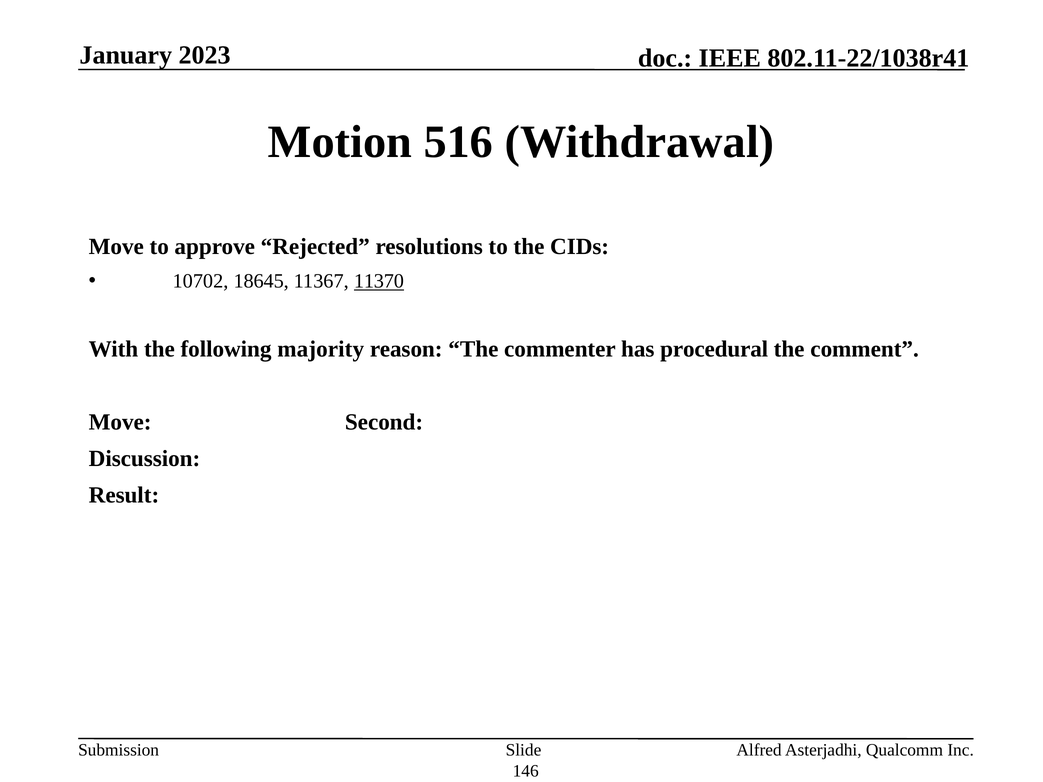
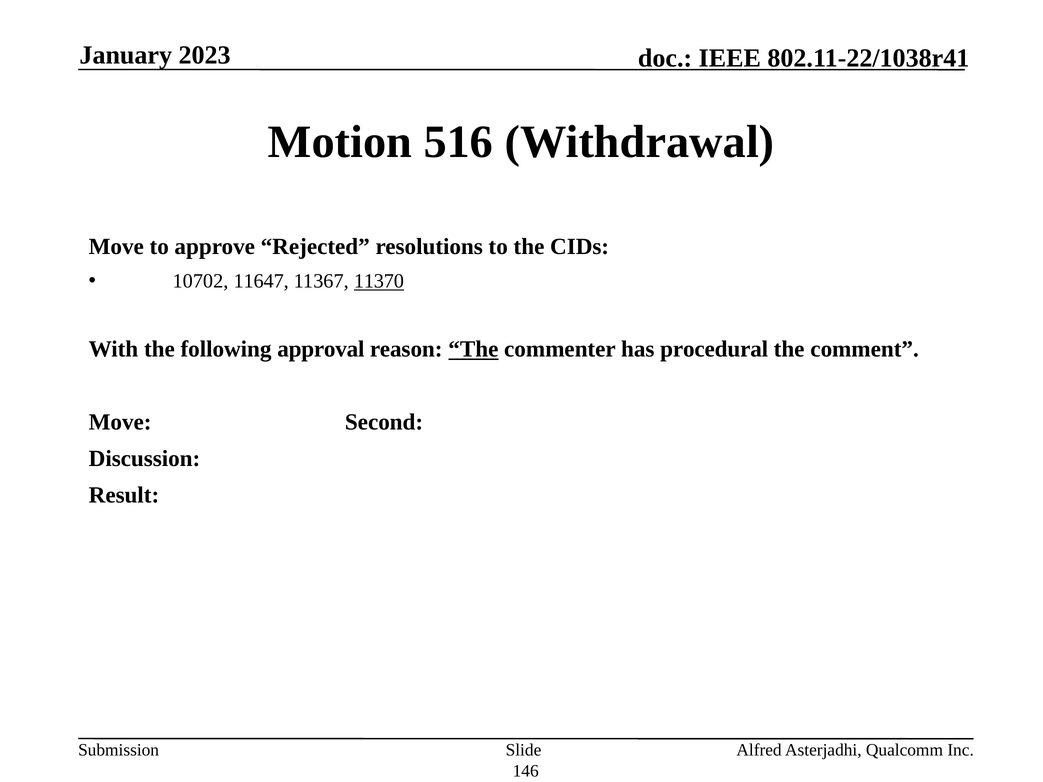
18645: 18645 -> 11647
majority: majority -> approval
The at (473, 349) underline: none -> present
